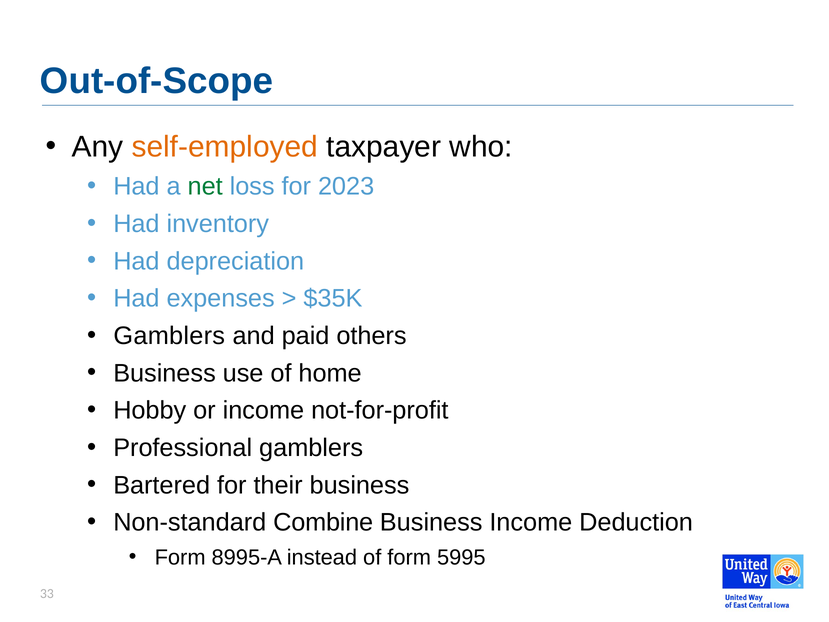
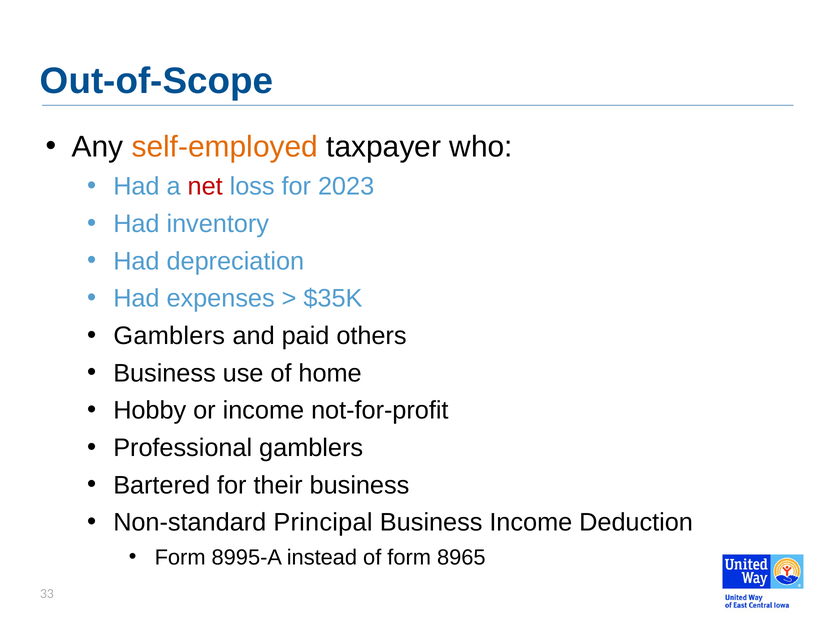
net colour: green -> red
Combine: Combine -> Principal
5995: 5995 -> 8965
